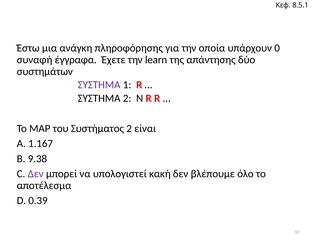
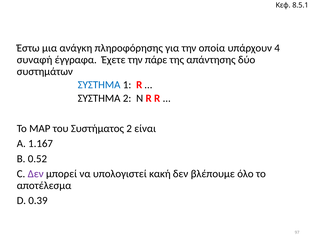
0: 0 -> 4
learn: learn -> πάρε
ΣΥΣΤΗΜΑ at (99, 85) colour: purple -> blue
9.38: 9.38 -> 0.52
